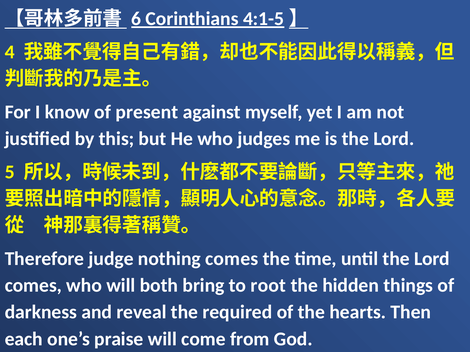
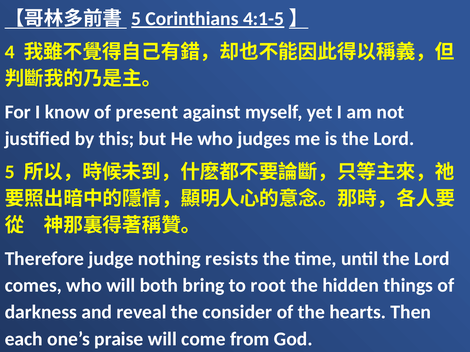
6 at (136, 19): 6 -> 5
nothing comes: comes -> resists
required: required -> consider
